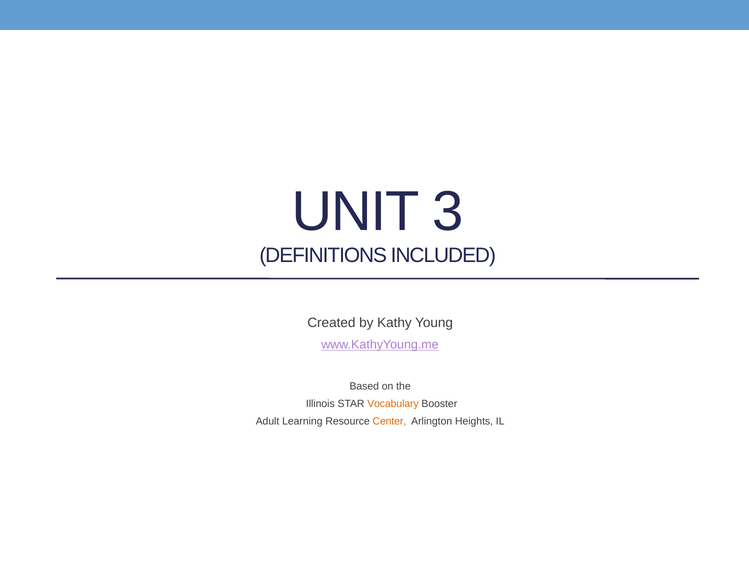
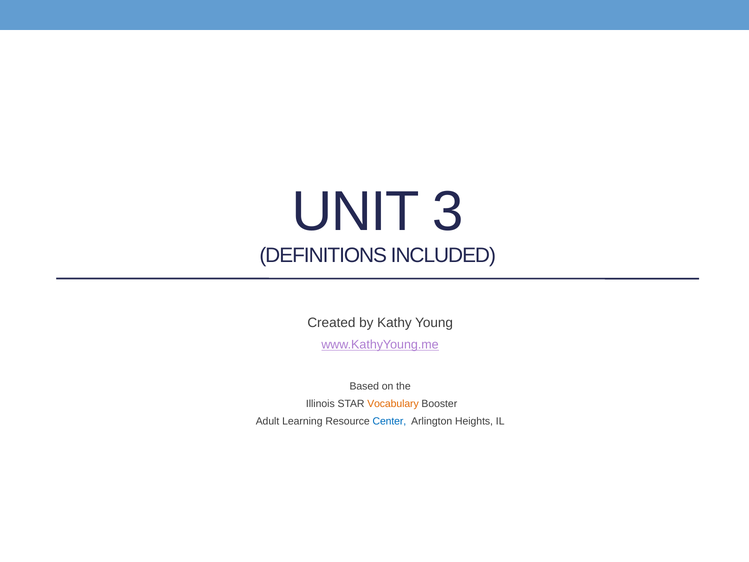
Center colour: orange -> blue
